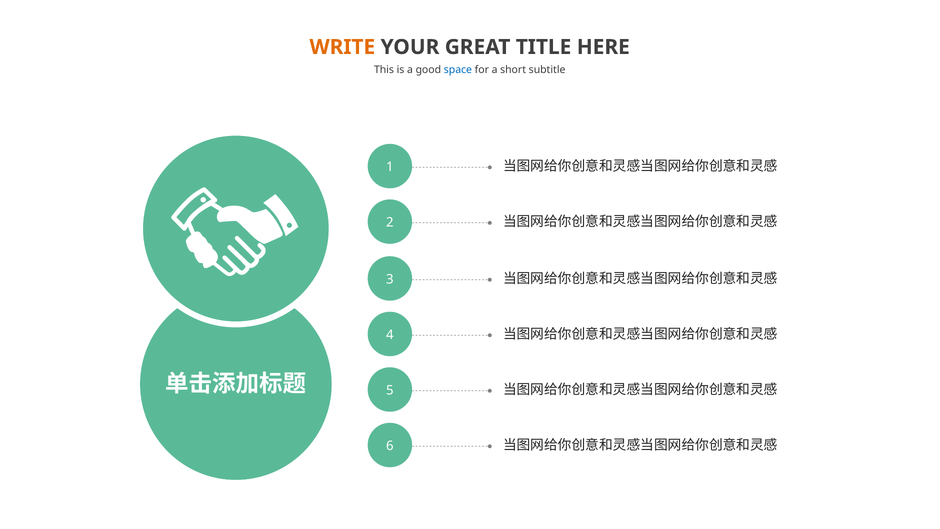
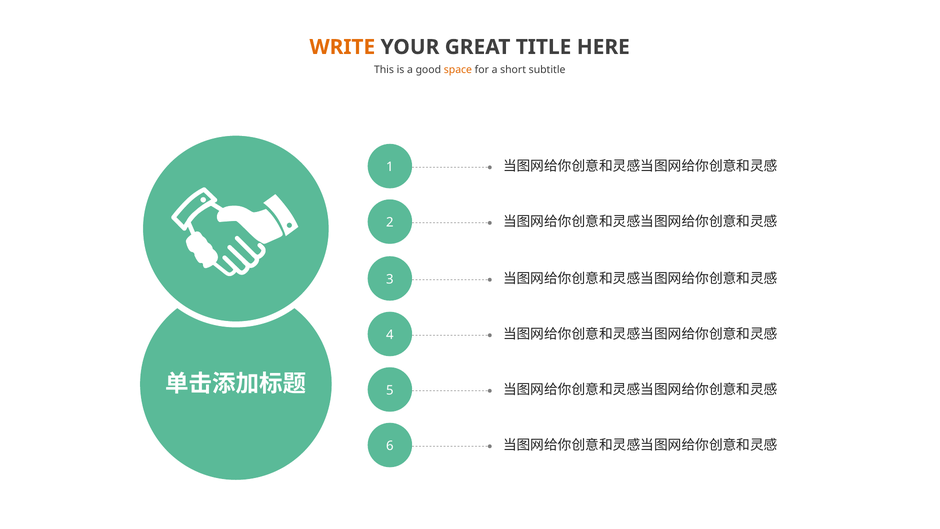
space colour: blue -> orange
